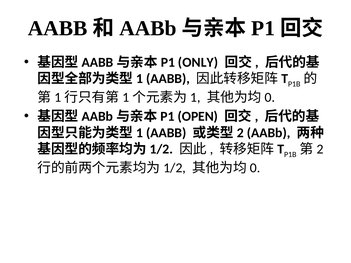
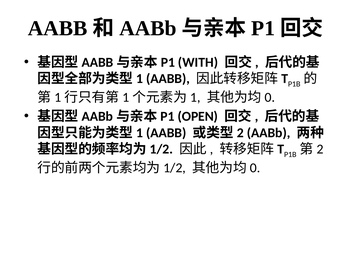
ONLY: ONLY -> WITH
